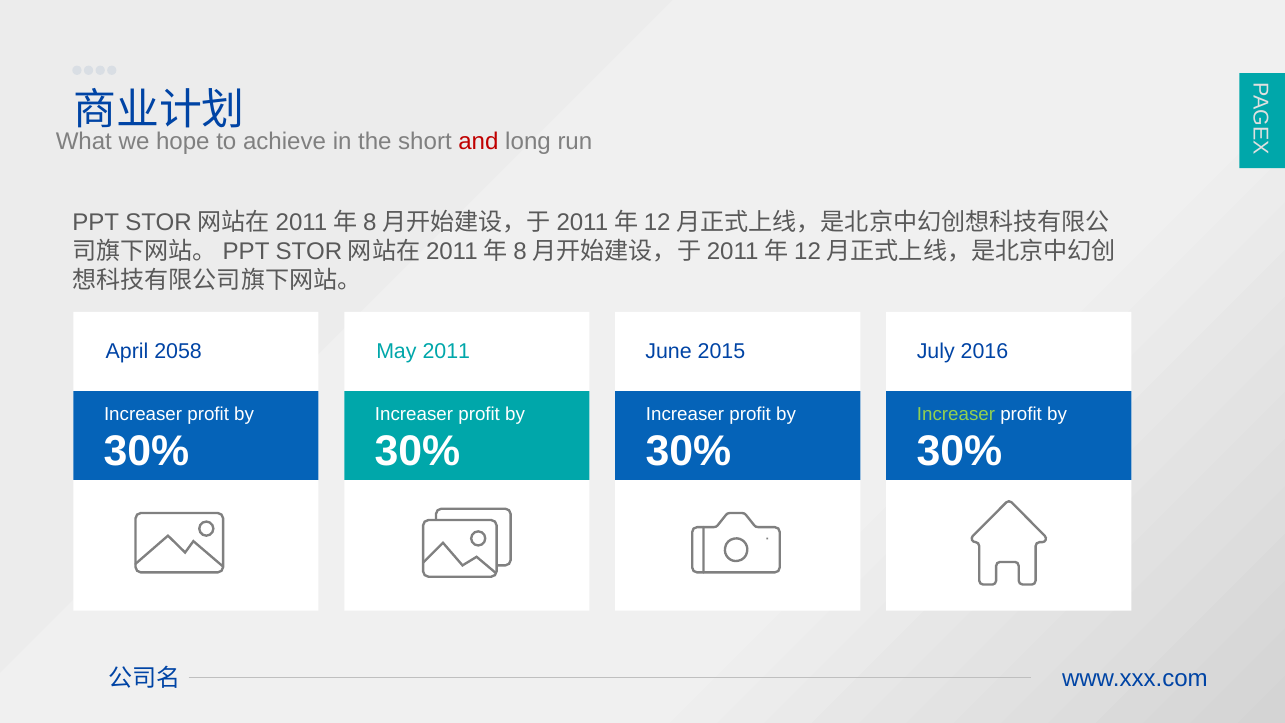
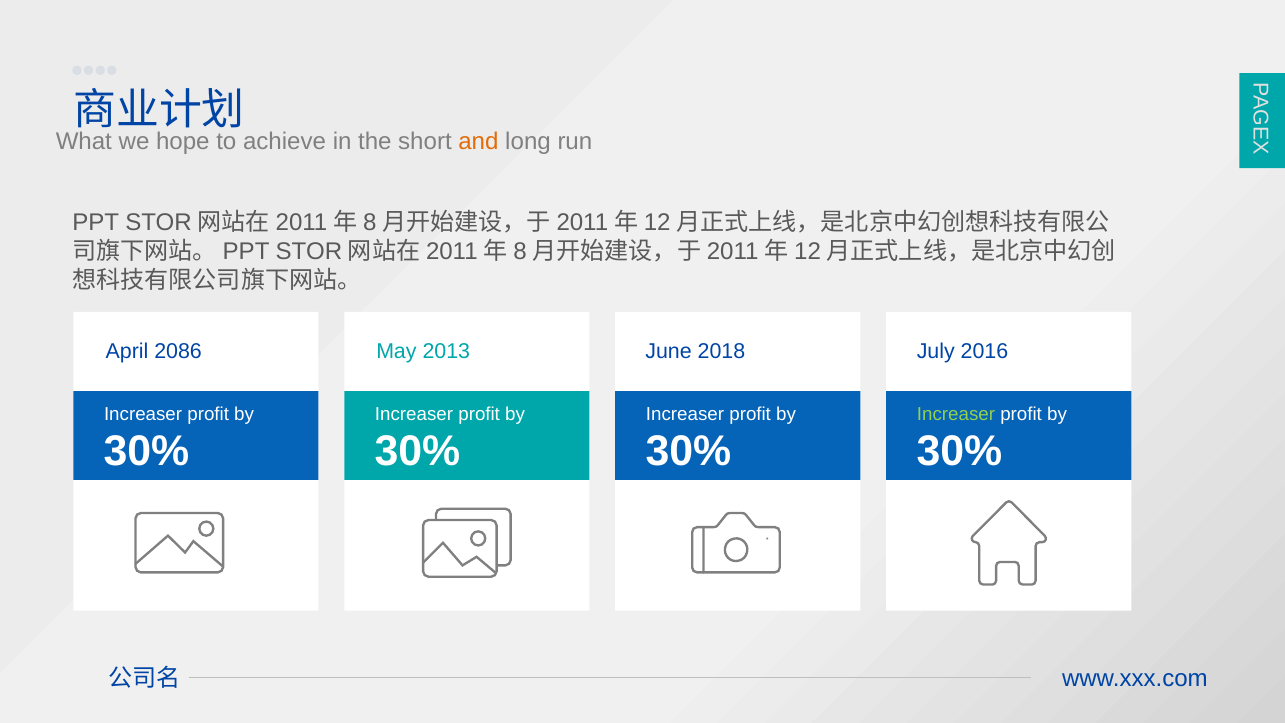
and colour: red -> orange
2058: 2058 -> 2086
2011: 2011 -> 2013
2015: 2015 -> 2018
